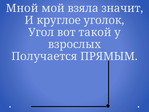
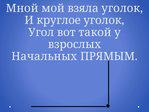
взяла значит: значит -> уголок
Получается: Получается -> Начальных
